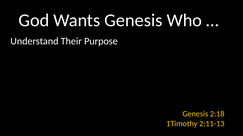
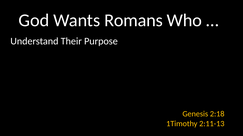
Wants Genesis: Genesis -> Romans
